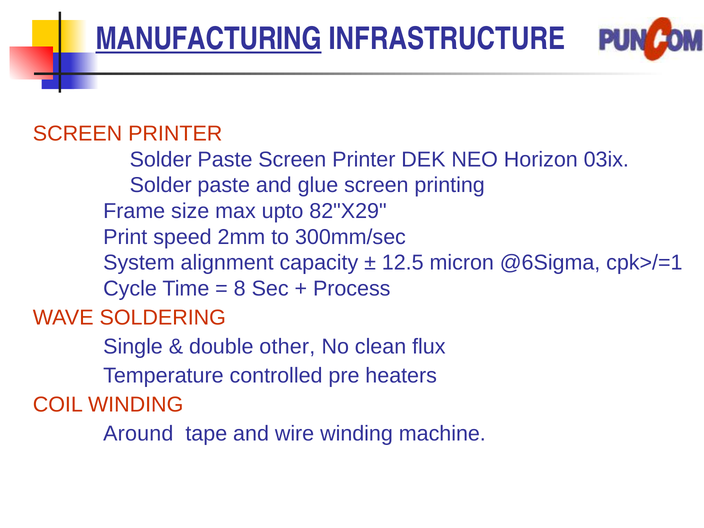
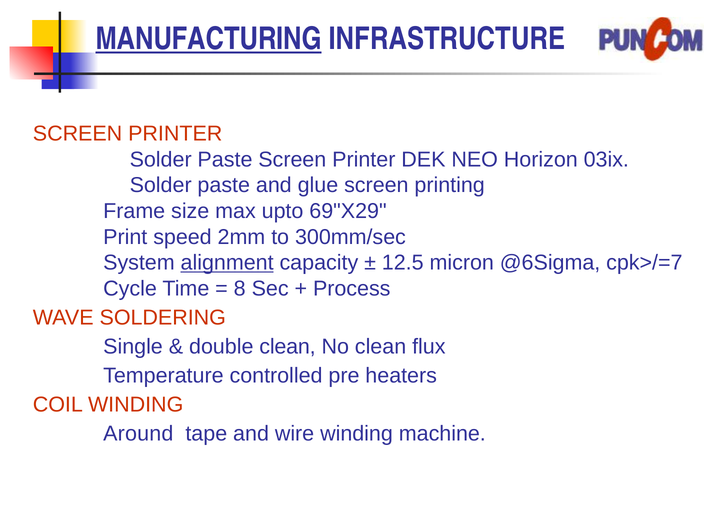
82"X29: 82"X29 -> 69"X29
alignment underline: none -> present
cpk>/=1: cpk>/=1 -> cpk>/=7
double other: other -> clean
